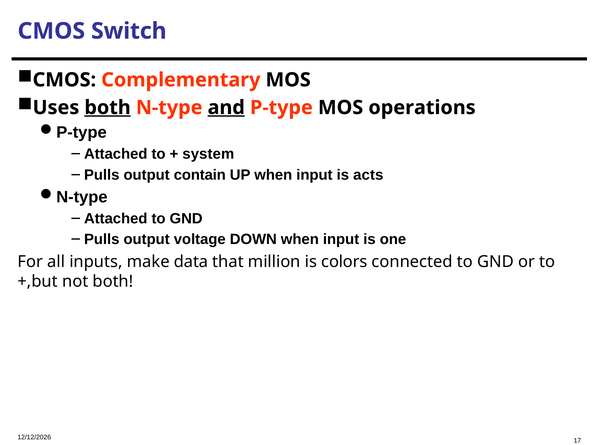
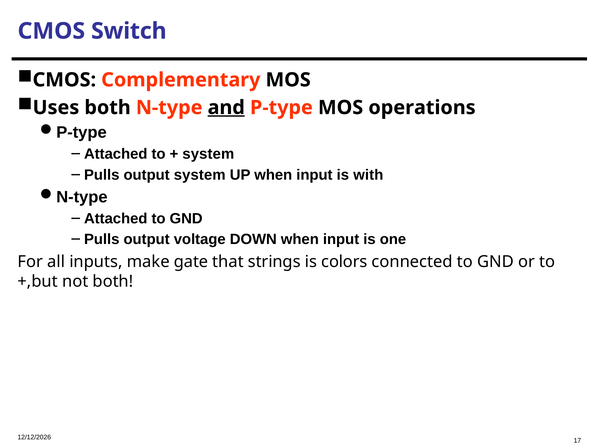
both at (108, 108) underline: present -> none
output contain: contain -> system
acts: acts -> with
data: data -> gate
million: million -> strings
